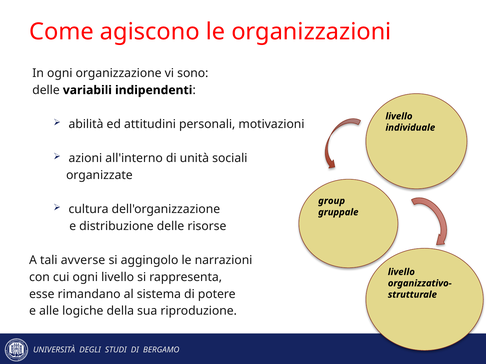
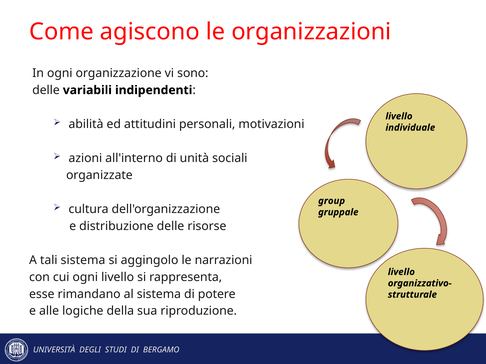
tali avverse: avverse -> sistema
